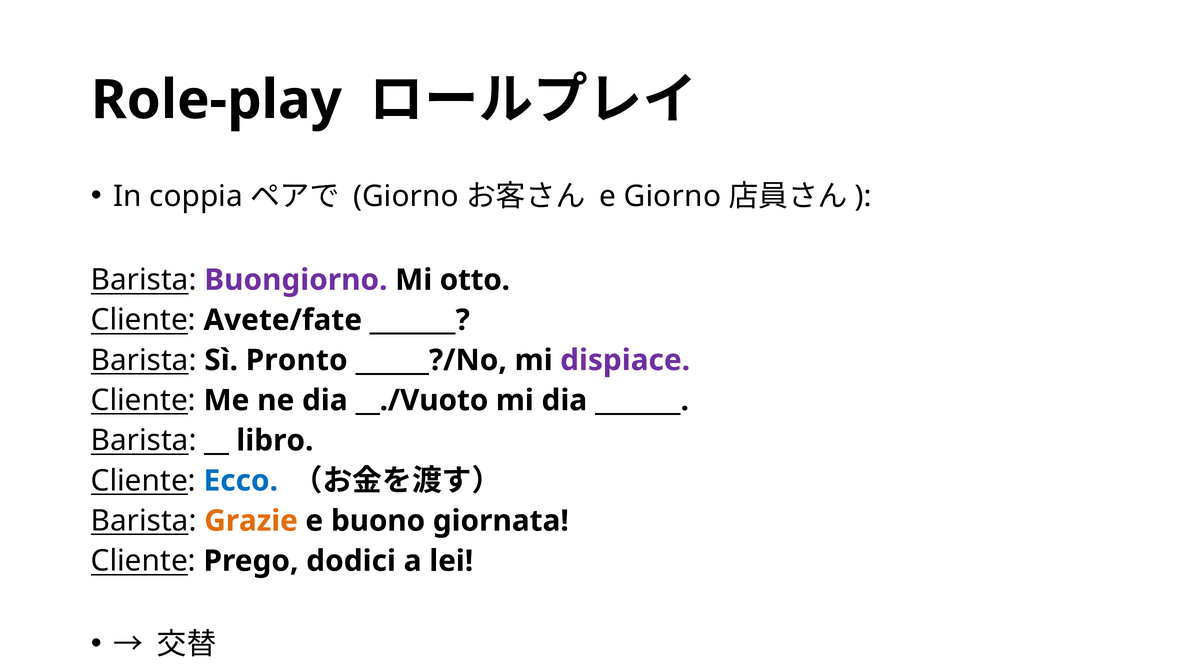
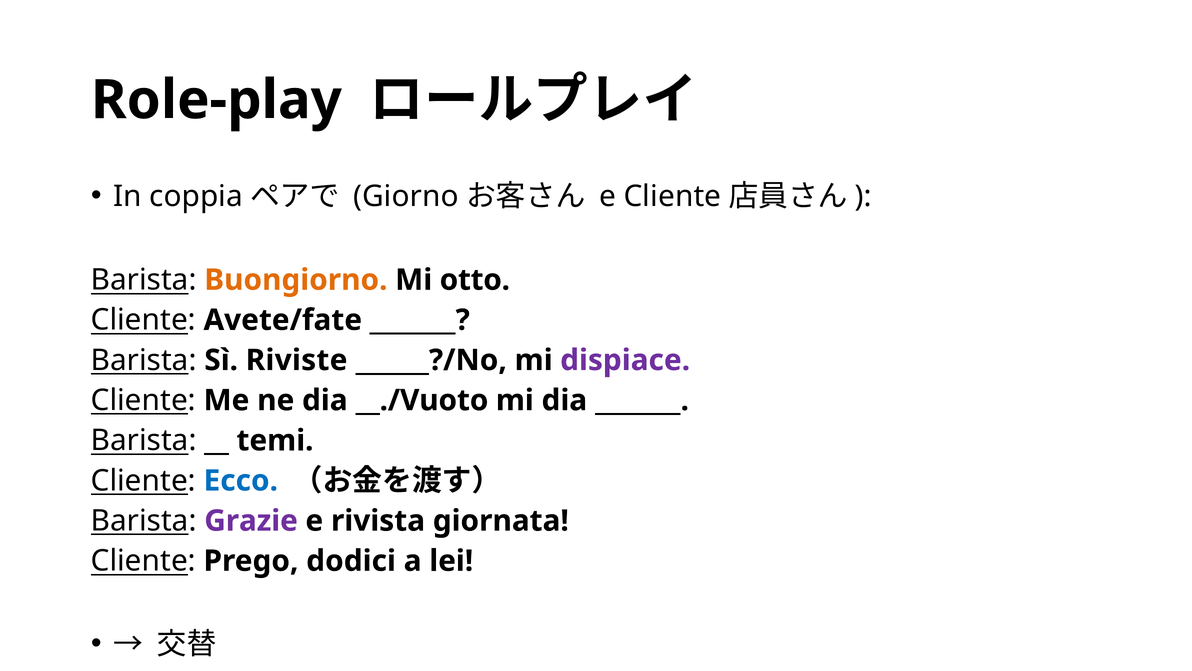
e Giorno: Giorno -> Cliente
Buongiorno colour: purple -> orange
Pronto: Pronto -> Riviste
libro: libro -> temi
Grazie colour: orange -> purple
buono: buono -> rivista
